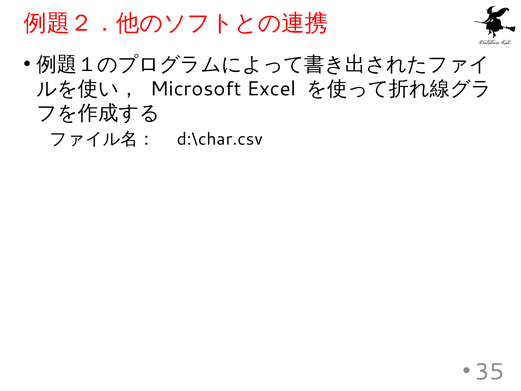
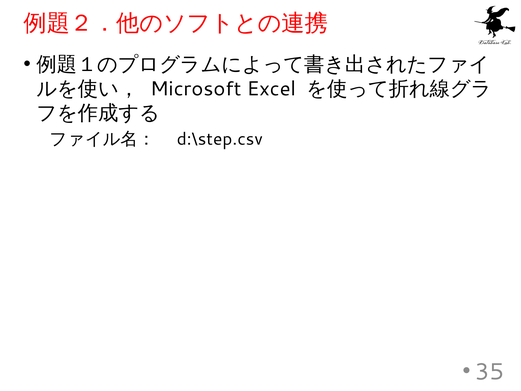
d:\char.csv: d:\char.csv -> d:\step.csv
